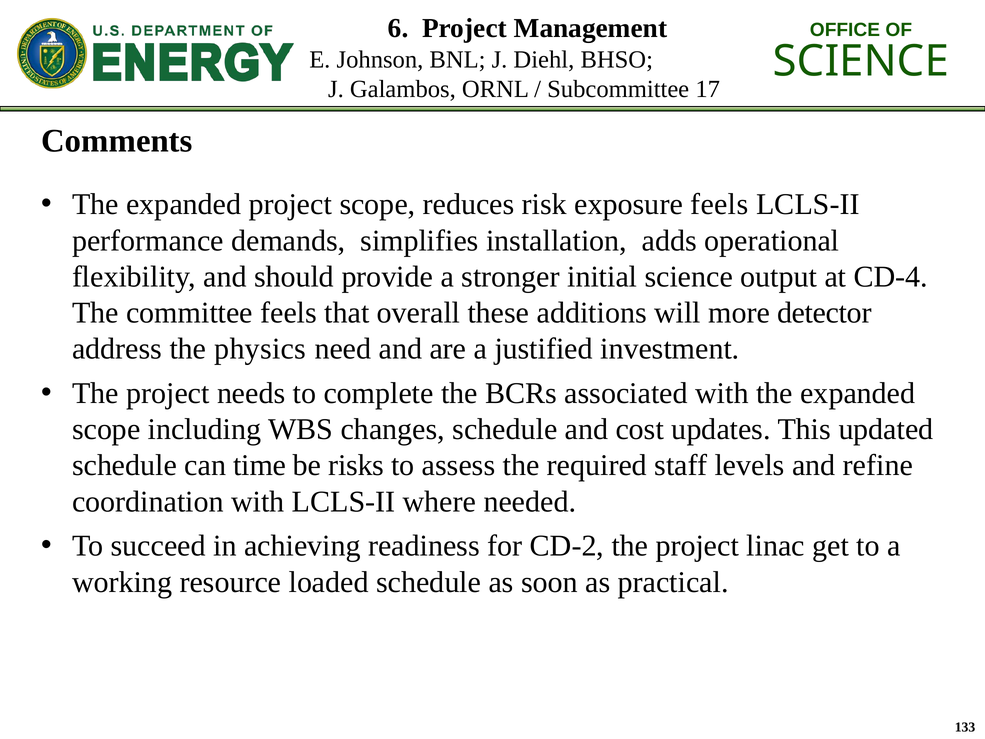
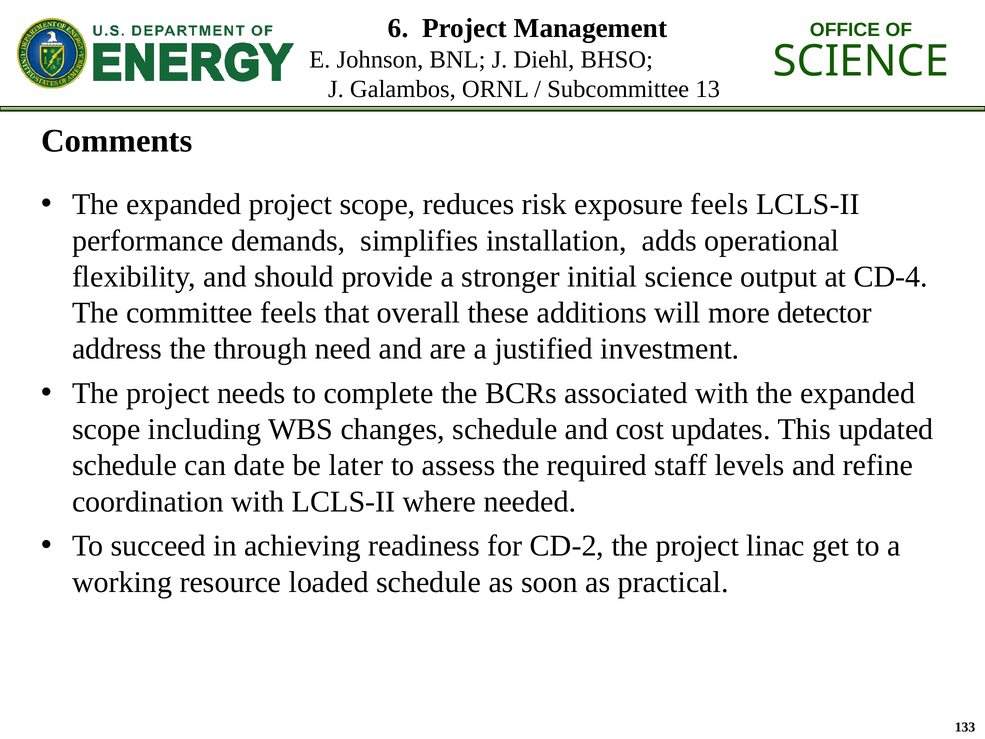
17: 17 -> 13
physics: physics -> through
time: time -> date
risks: risks -> later
